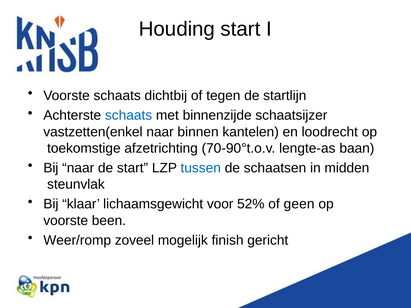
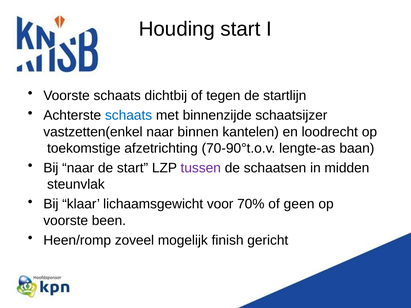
tussen colour: blue -> purple
52%: 52% -> 70%
Weer/romp: Weer/romp -> Heen/romp
